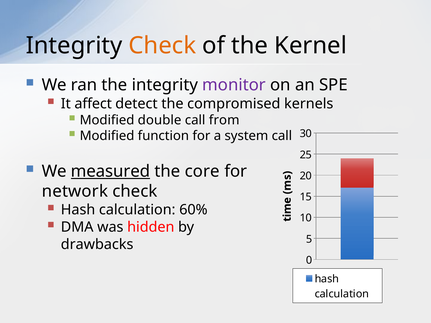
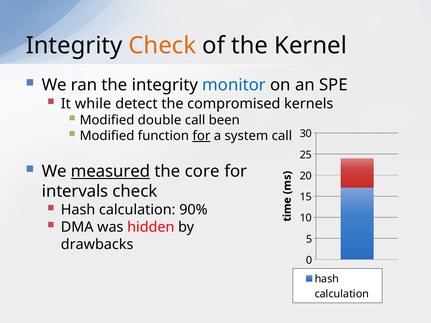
monitor colour: purple -> blue
affect: affect -> while
from: from -> been
for at (201, 136) underline: none -> present
network: network -> intervals
60%: 60% -> 90%
